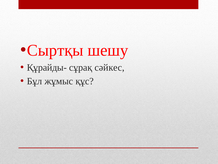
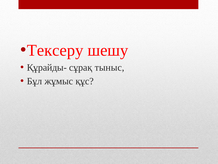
Сыртқы: Сыртқы -> Тексеру
сәйкес: сәйкес -> тыныс
